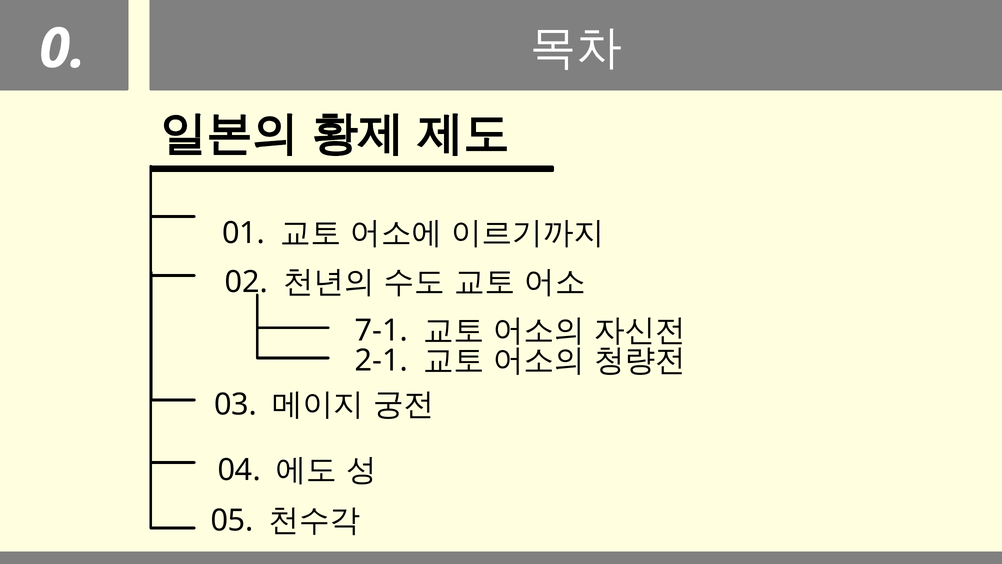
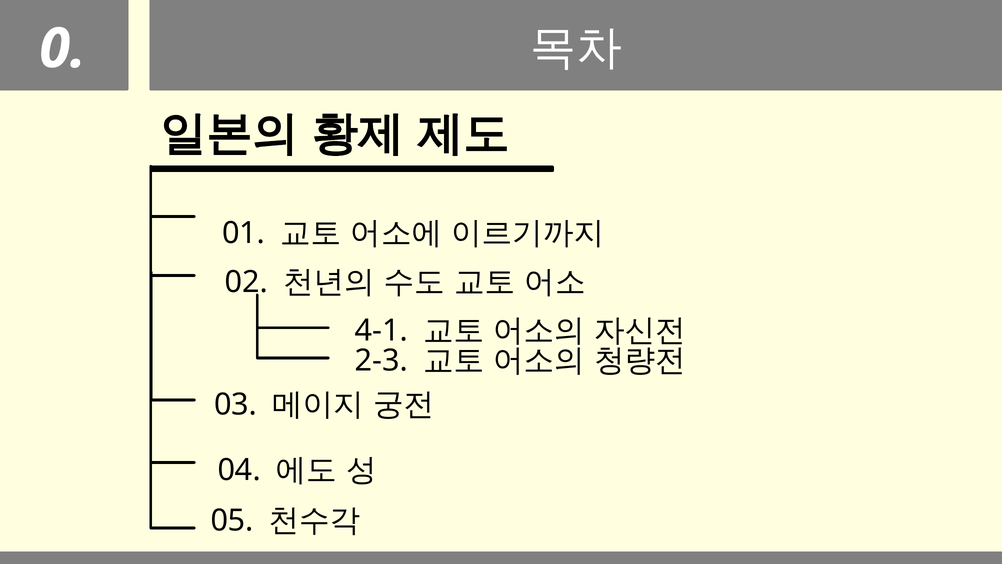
7-1: 7-1 -> 4-1
2-1: 2-1 -> 2-3
